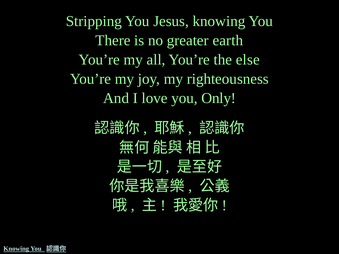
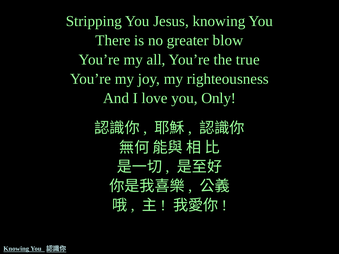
earth: earth -> blow
else: else -> true
